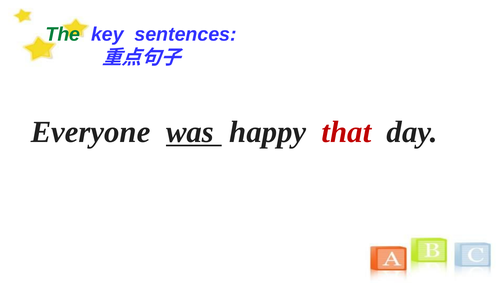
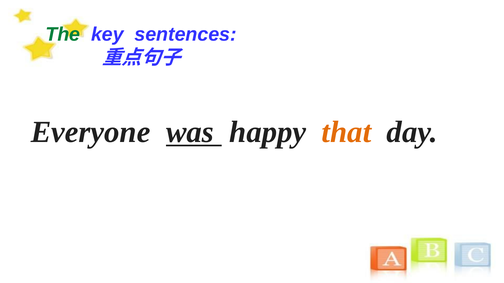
that colour: red -> orange
